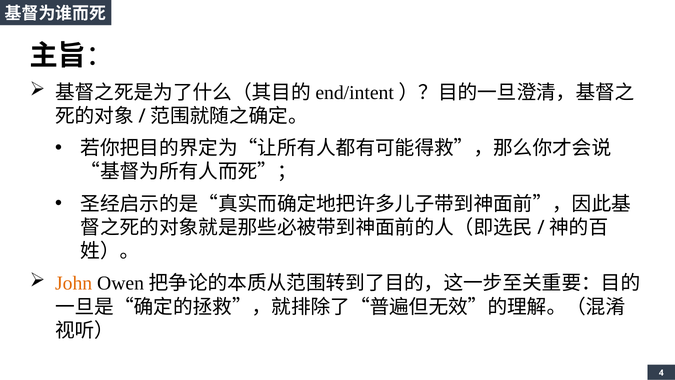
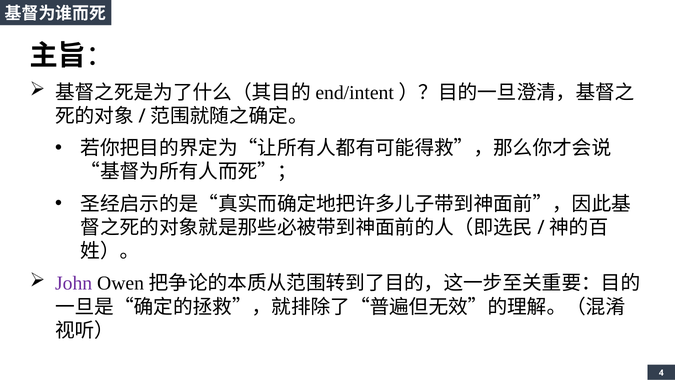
John colour: orange -> purple
